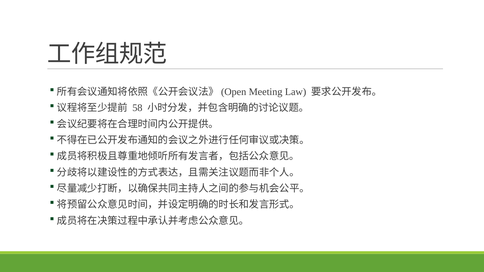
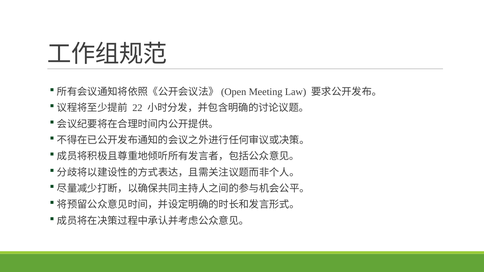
58: 58 -> 22
